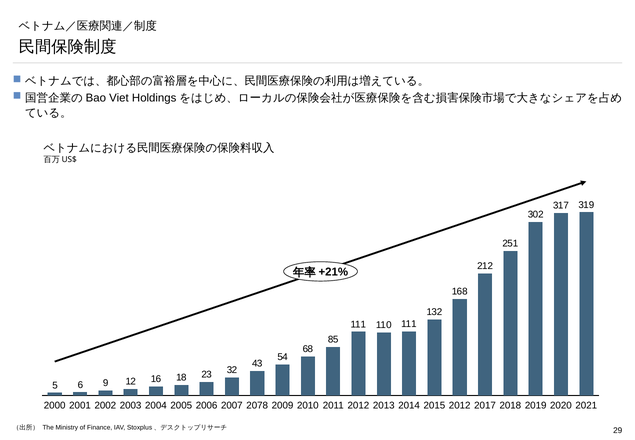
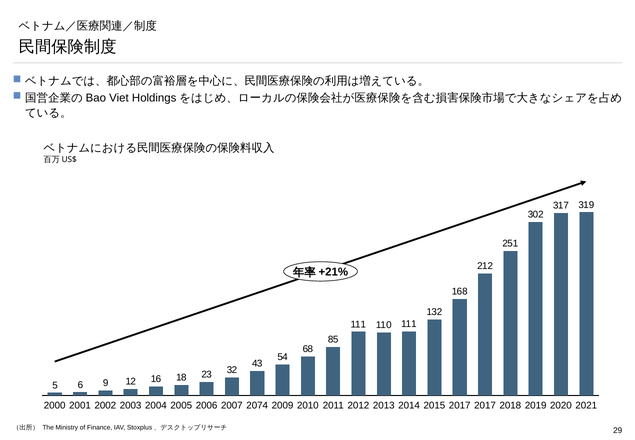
2078: 2078 -> 2074
2010 2012: 2012 -> 2017
